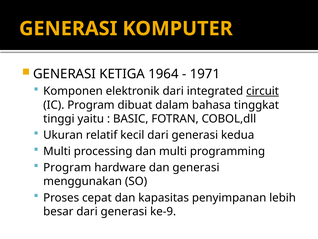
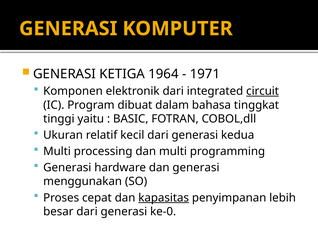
Program at (67, 167): Program -> Generasi
kapasitas underline: none -> present
ke-9: ke-9 -> ke-0
